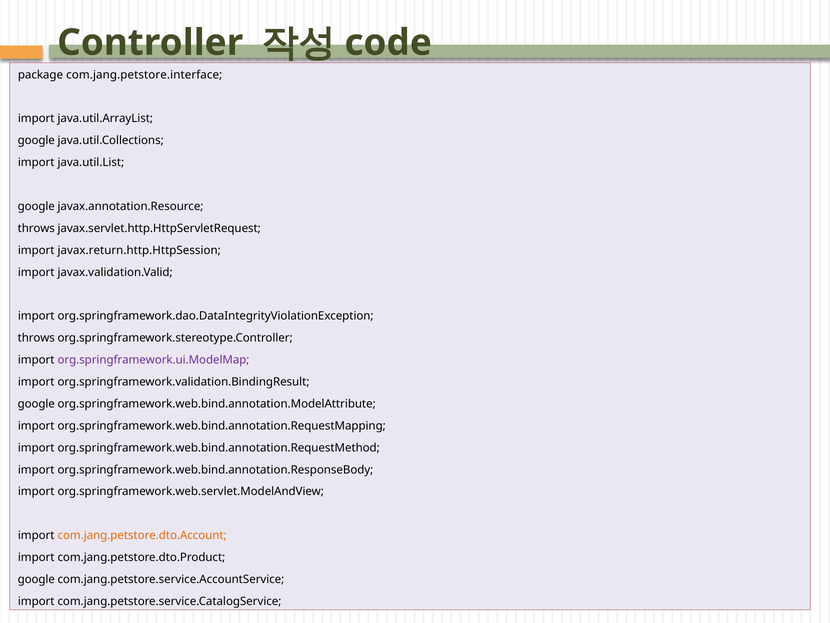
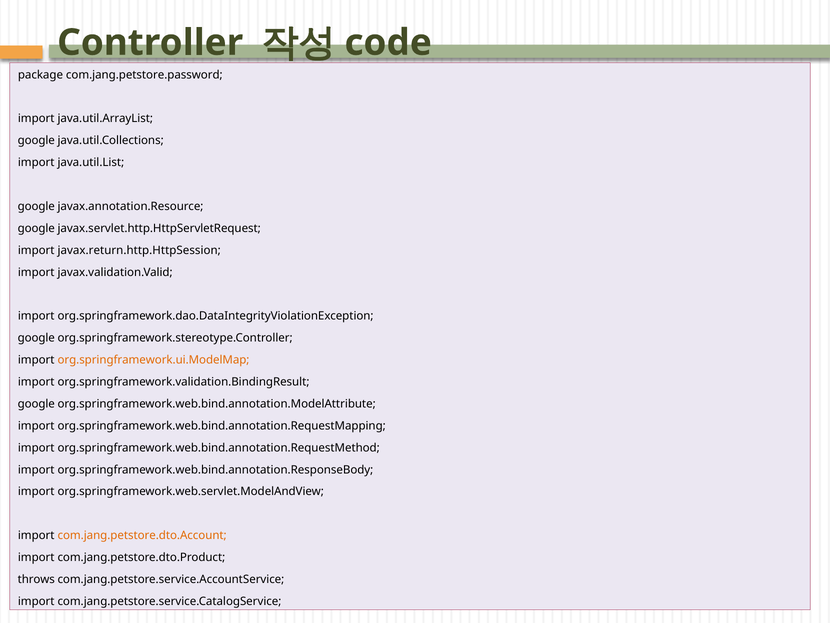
com.jang.petstore.interface: com.jang.petstore.interface -> com.jang.petstore.password
throws at (36, 228): throws -> google
throws at (36, 338): throws -> google
org.springframework.ui.ModelMap colour: purple -> orange
google at (36, 579): google -> throws
